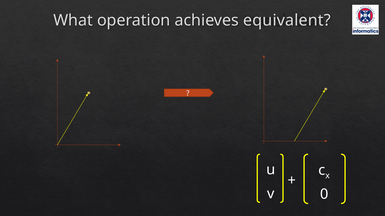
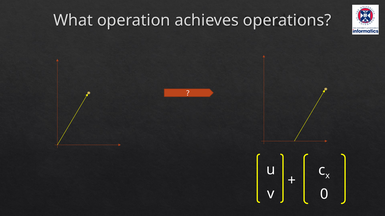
equivalent: equivalent -> operations
